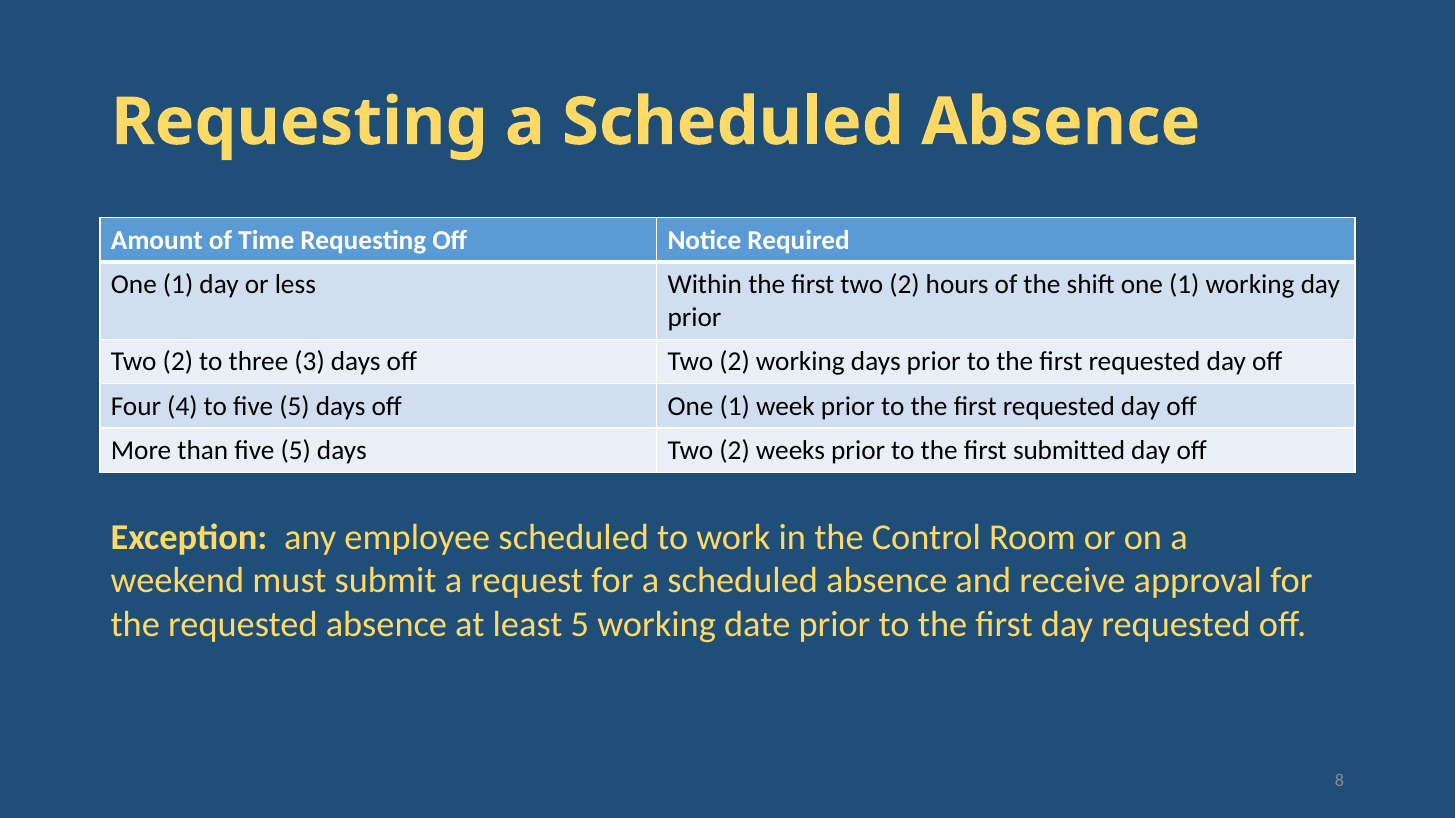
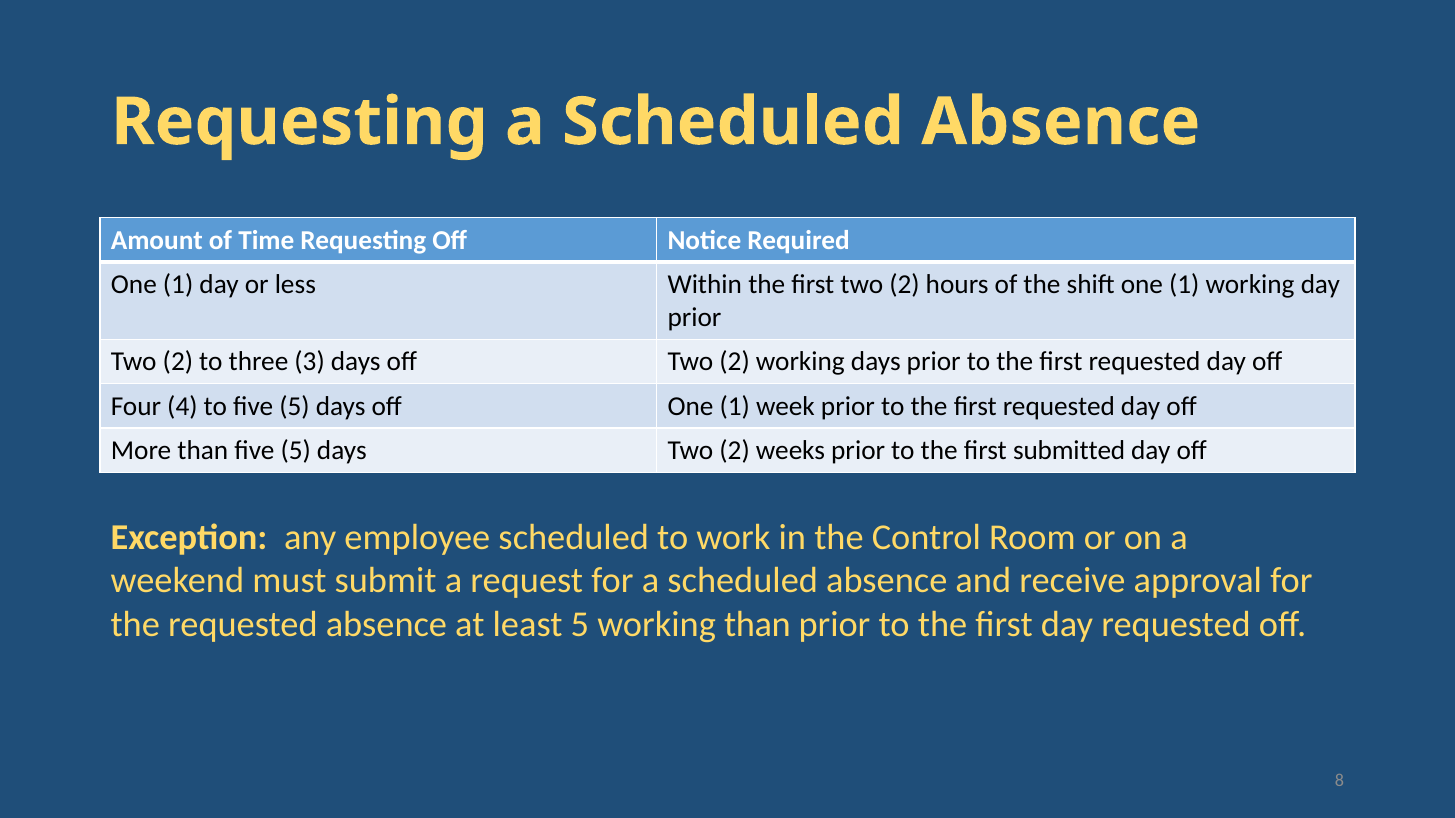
working date: date -> than
